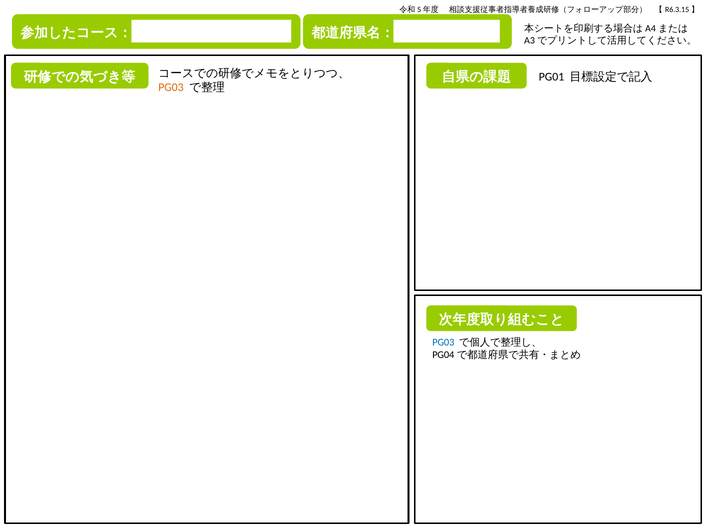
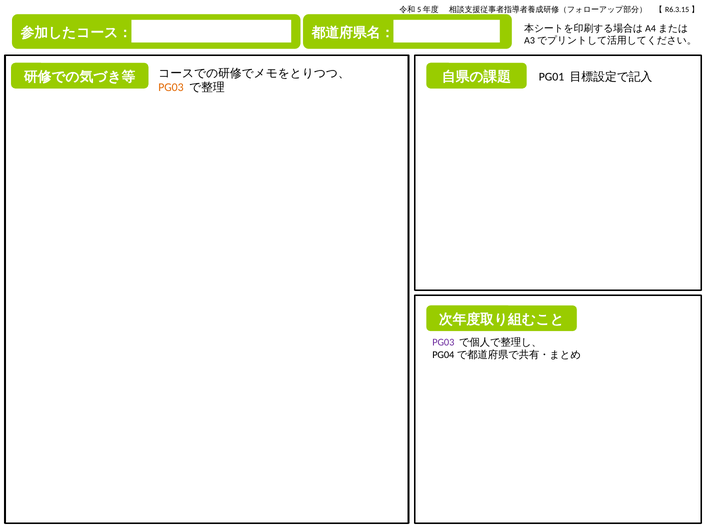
PG03 at (443, 342) colour: blue -> purple
